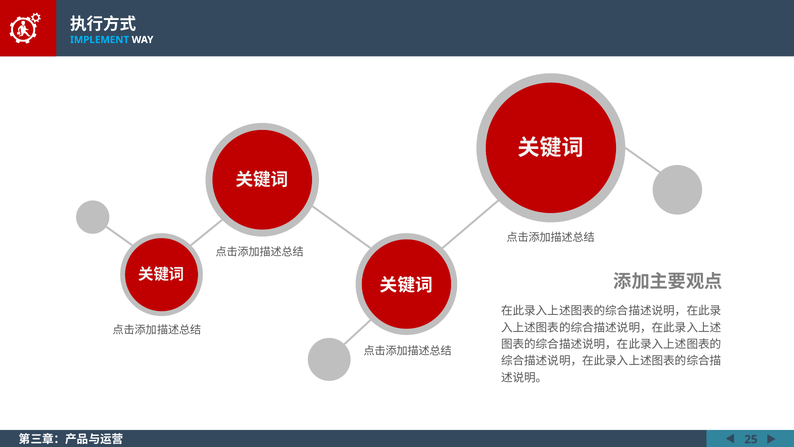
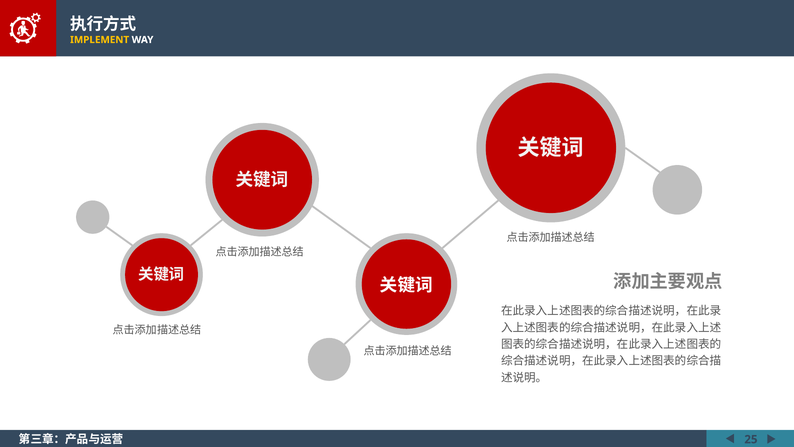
IMPLEMENT colour: light blue -> yellow
